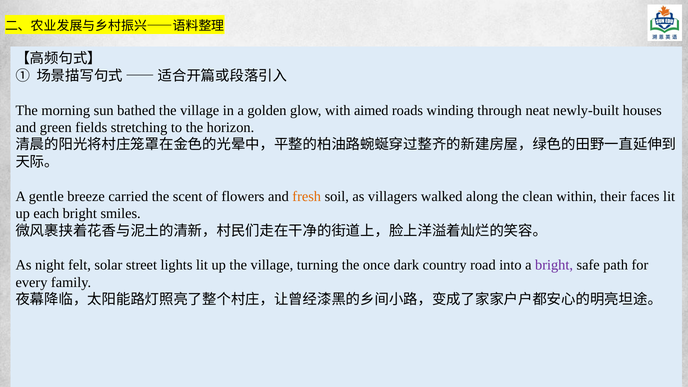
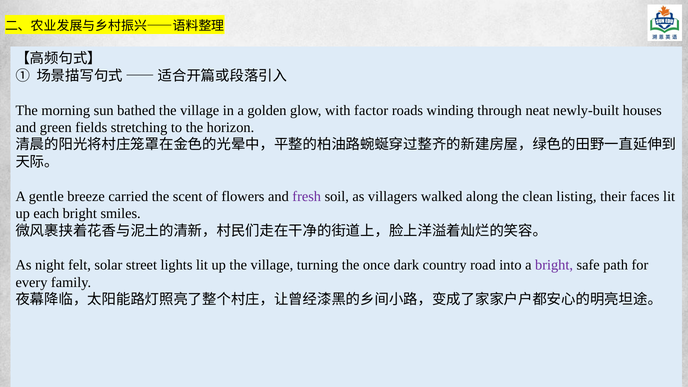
aimed: aimed -> factor
fresh colour: orange -> purple
within: within -> listing
